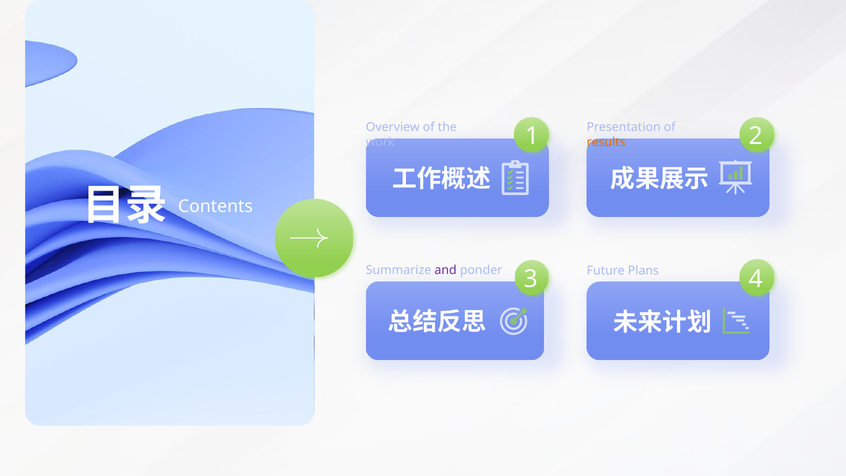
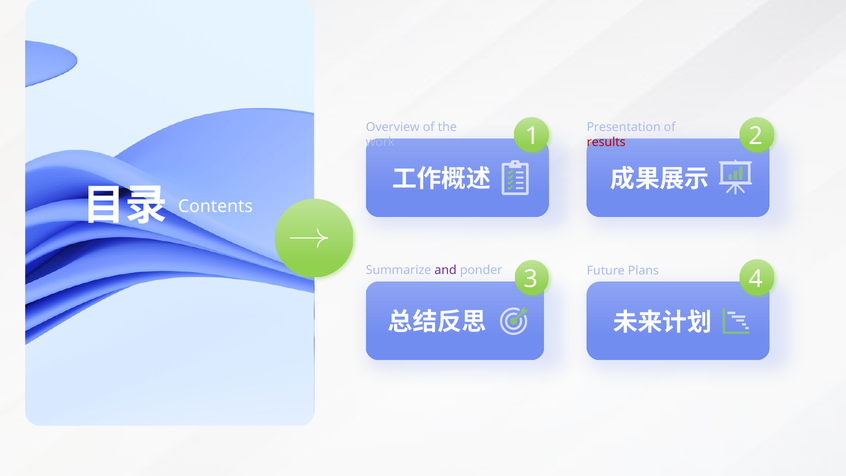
results colour: orange -> red
